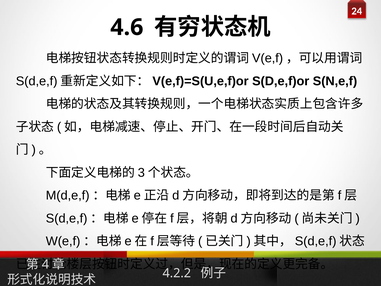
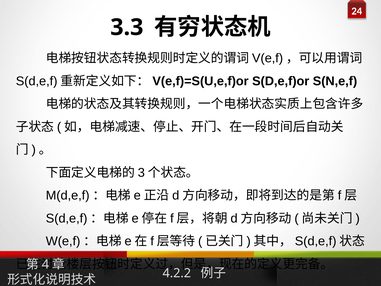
4.6: 4.6 -> 3.3
